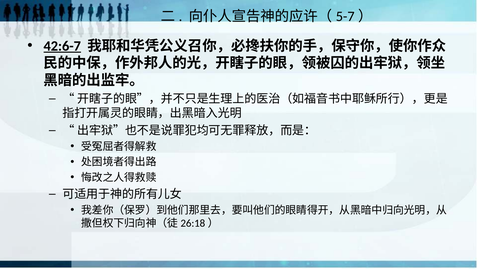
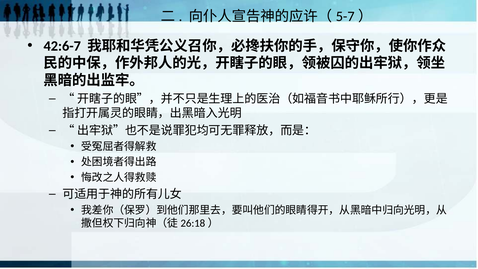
42:6-7 underline: present -> none
